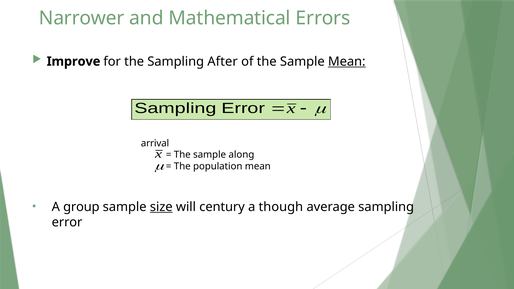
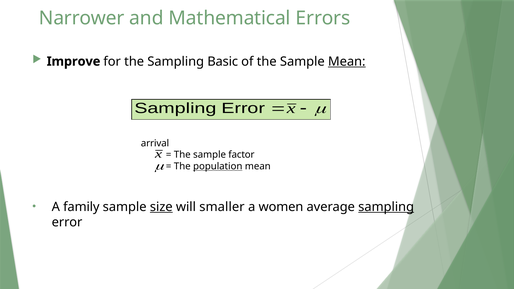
After: After -> Basic
along: along -> factor
population underline: none -> present
group: group -> family
century: century -> smaller
though: though -> women
sampling at (386, 207) underline: none -> present
